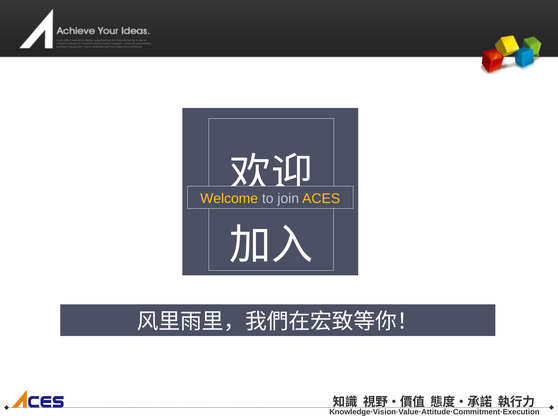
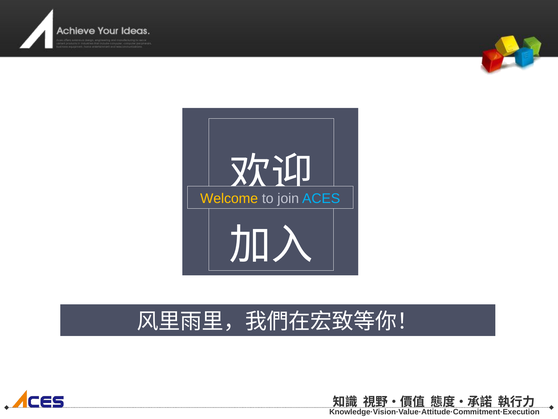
ACES colour: yellow -> light blue
